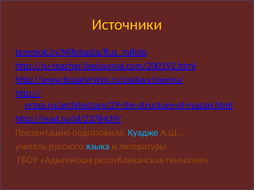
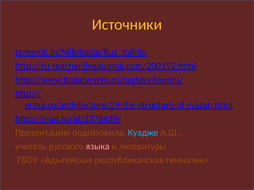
языка colour: light blue -> pink
